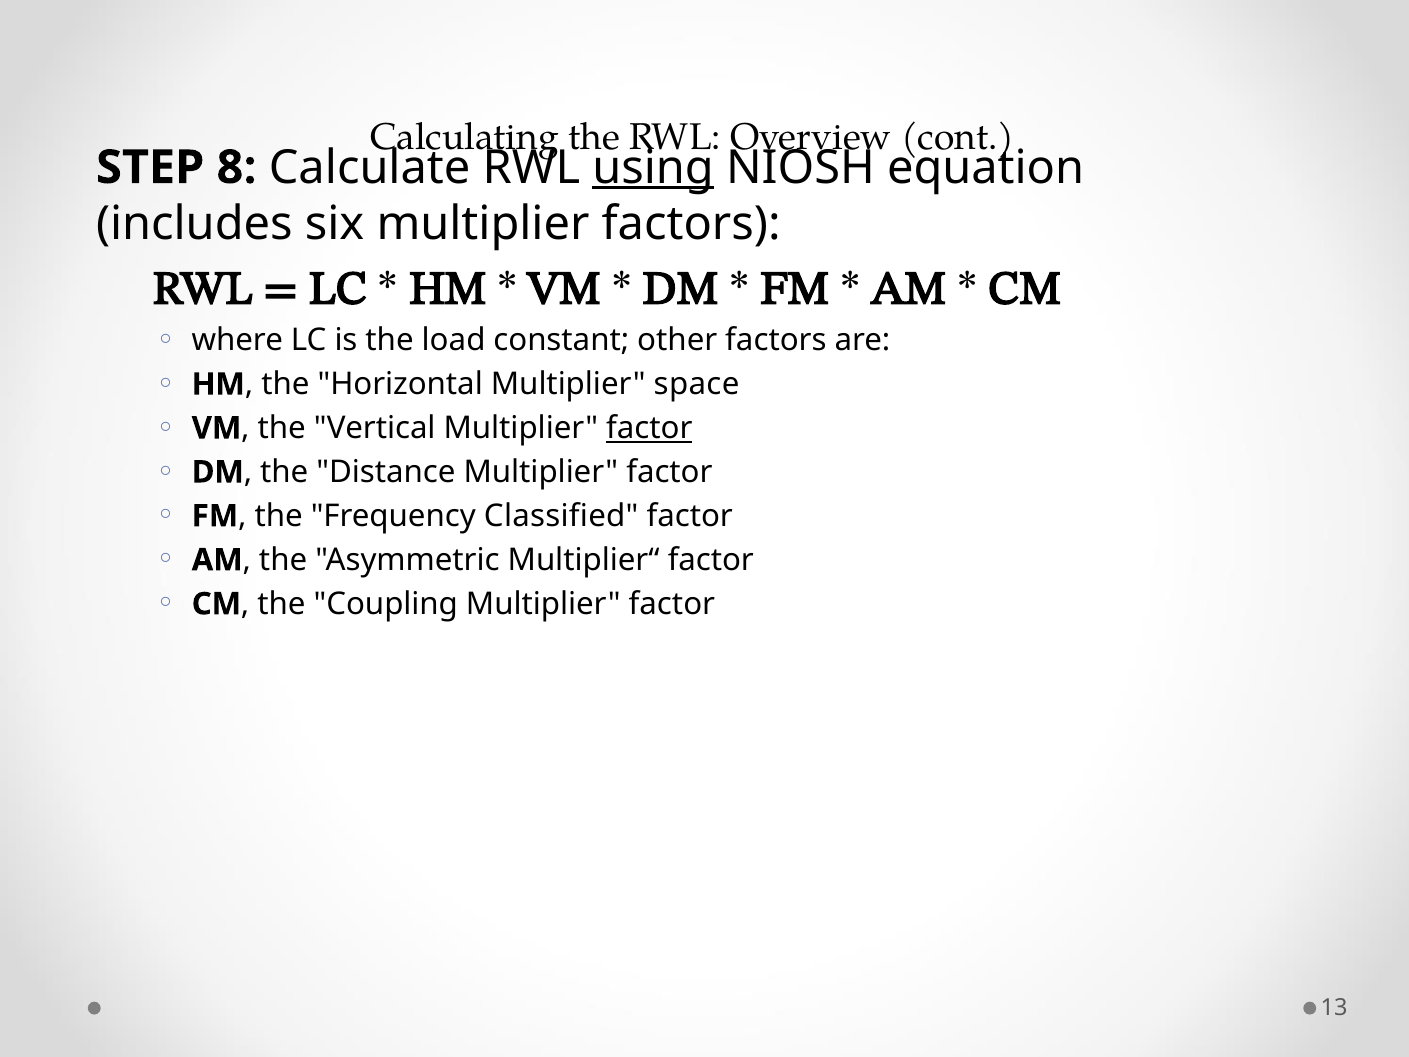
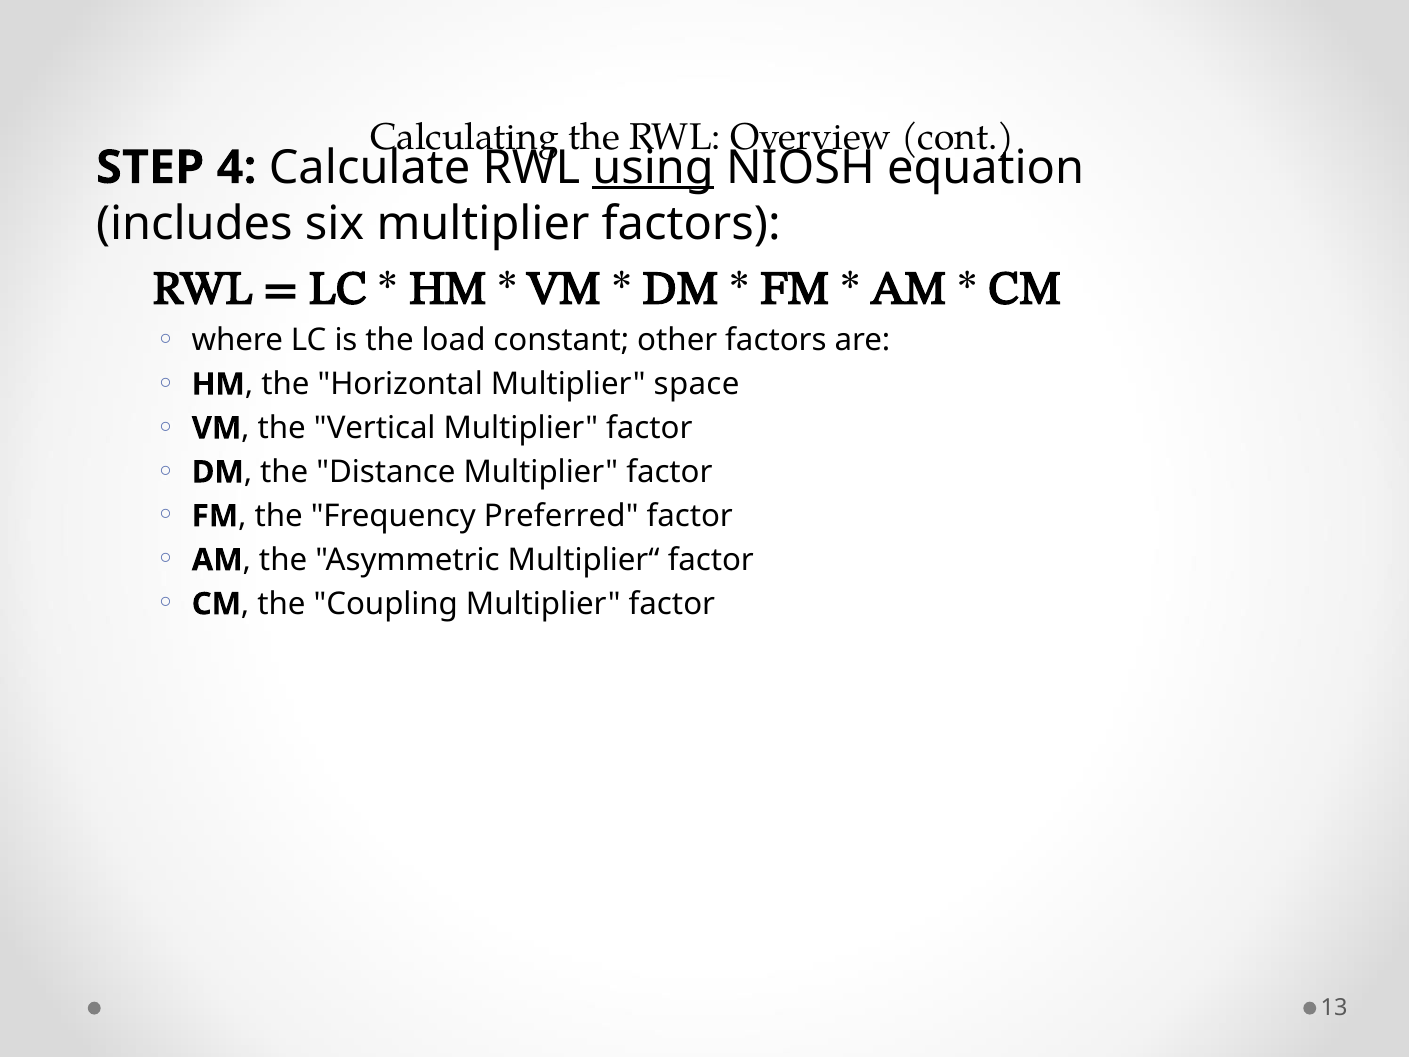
8: 8 -> 4
factor at (649, 428) underline: present -> none
Classified: Classified -> Preferred
